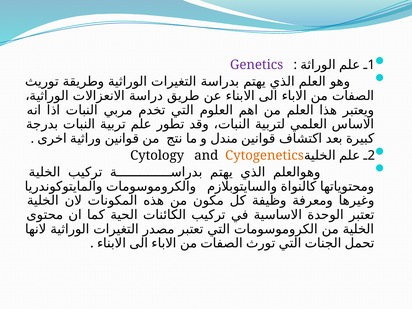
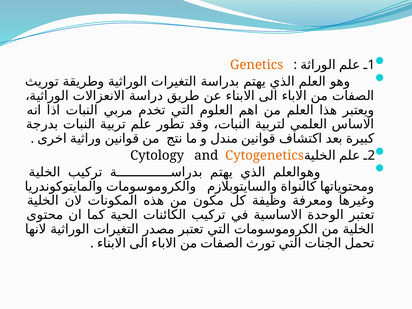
Genetics colour: purple -> orange
